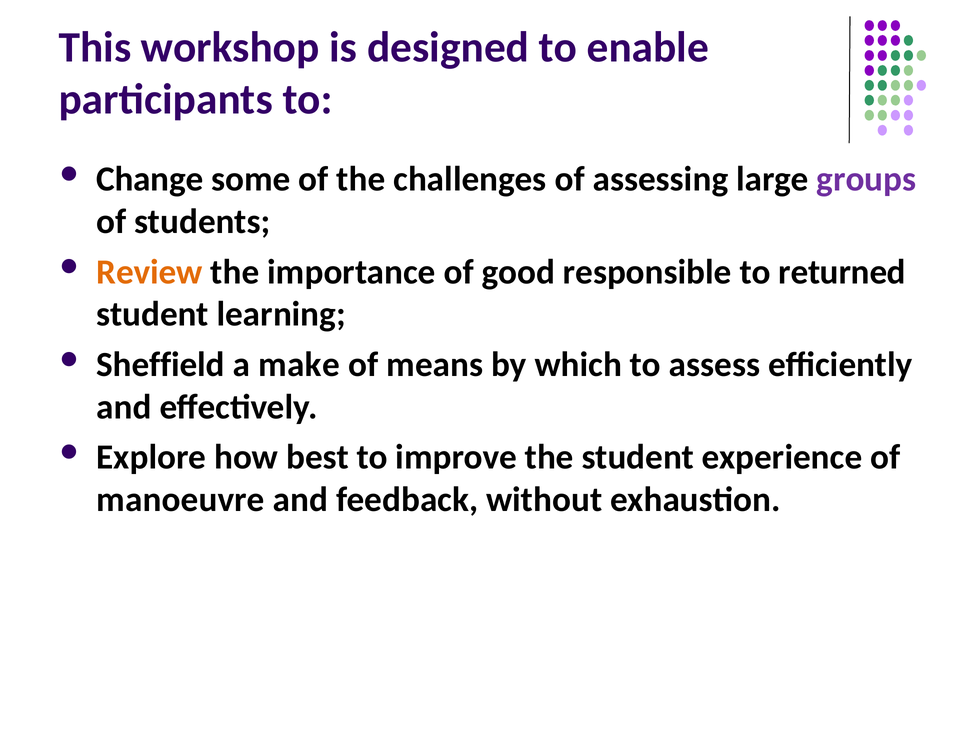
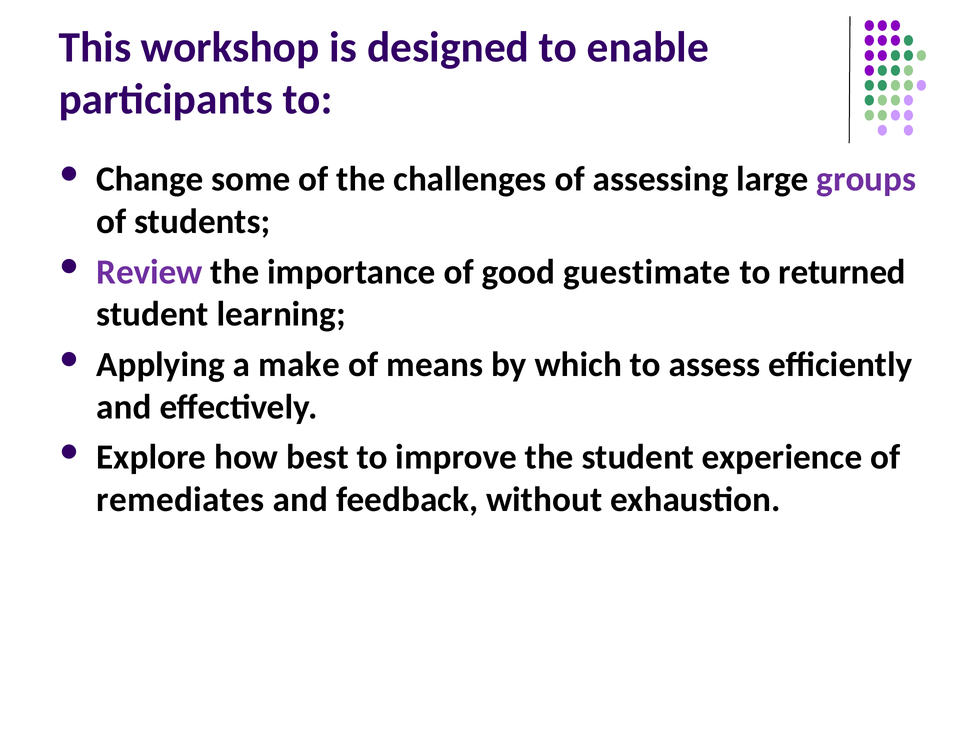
Review colour: orange -> purple
responsible: responsible -> guestimate
Sheffield: Sheffield -> Applying
manoeuvre: manoeuvre -> remediates
